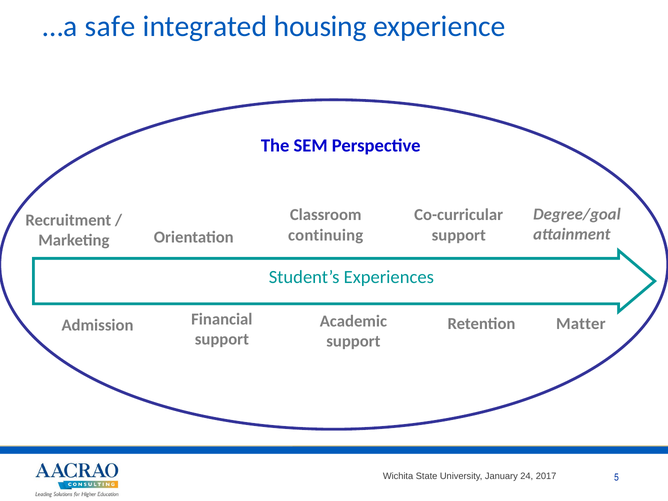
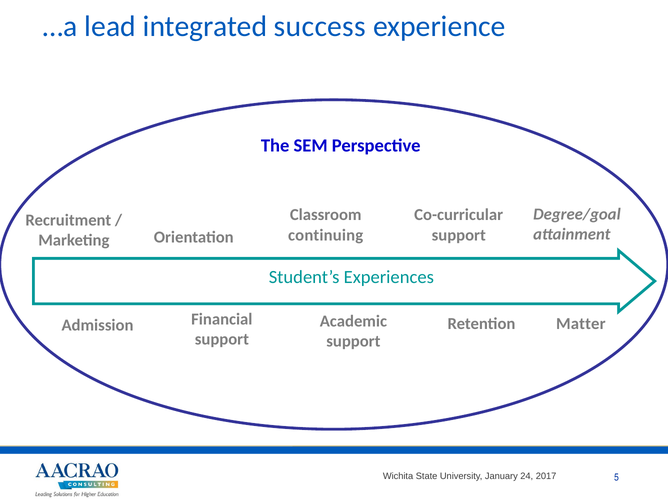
safe: safe -> lead
housing: housing -> success
